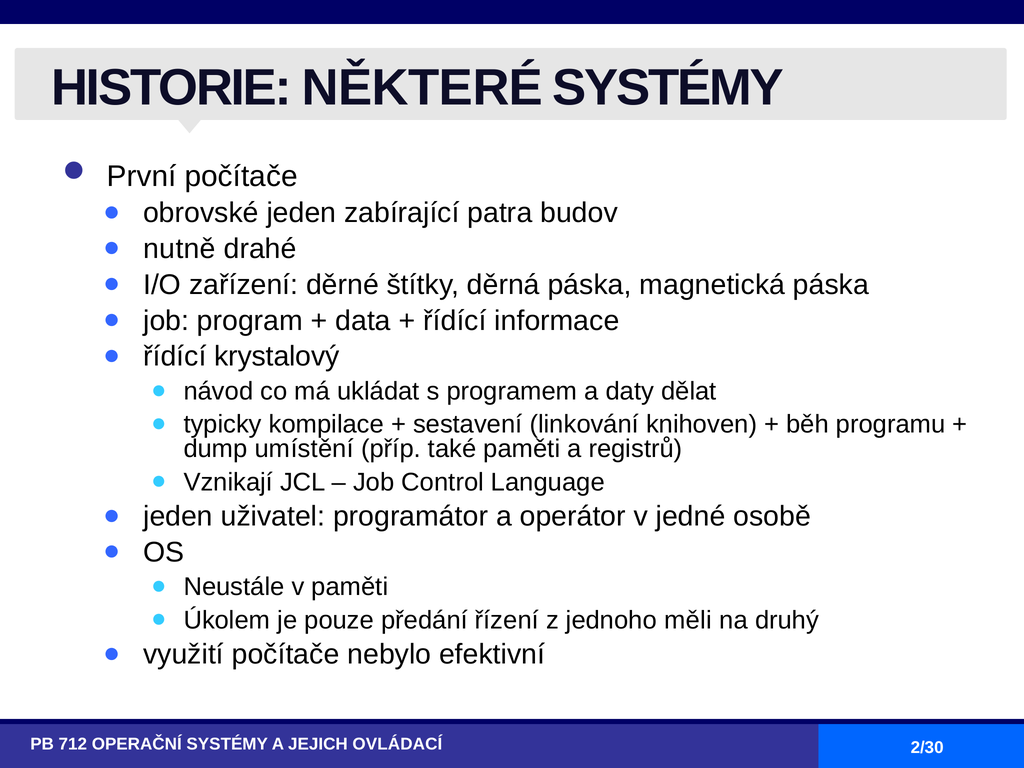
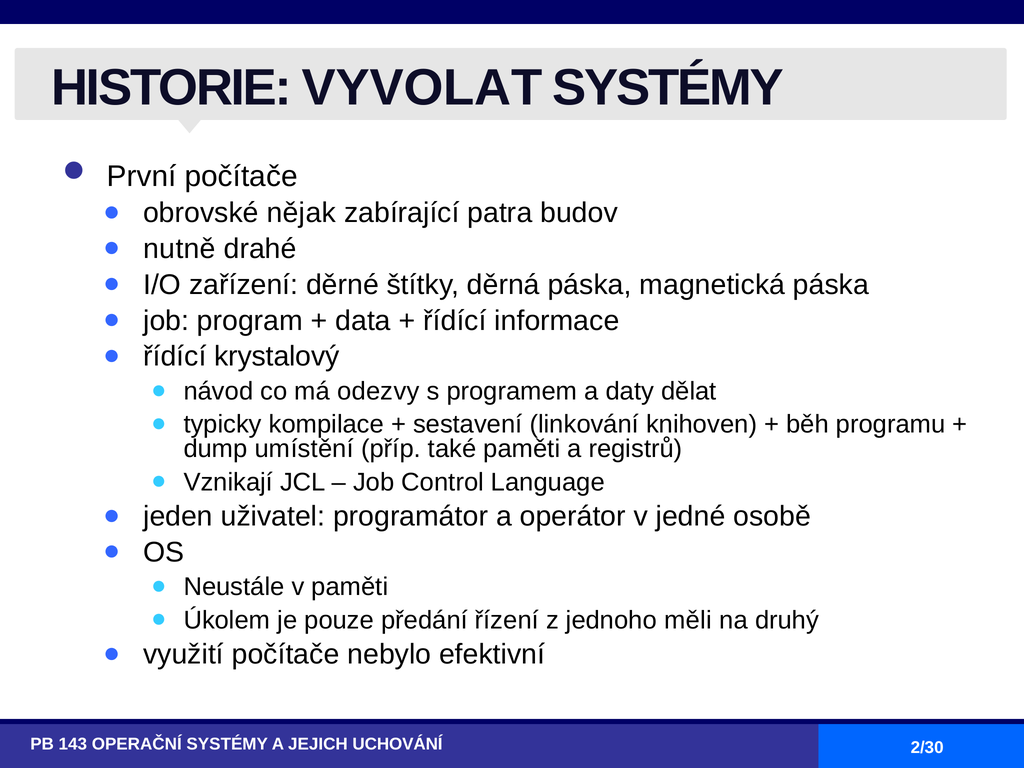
NĚKTERÉ: NĚKTERÉ -> VYVOLAT
obrovské jeden: jeden -> nějak
ukládat: ukládat -> odezvy
712: 712 -> 143
OVLÁDACÍ: OVLÁDACÍ -> UCHOVÁNÍ
